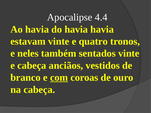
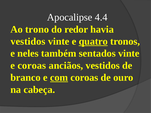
Ao havia: havia -> trono
do havia: havia -> redor
estavam at (28, 41): estavam -> vestidos
quatro underline: none -> present
e cabeça: cabeça -> coroas
